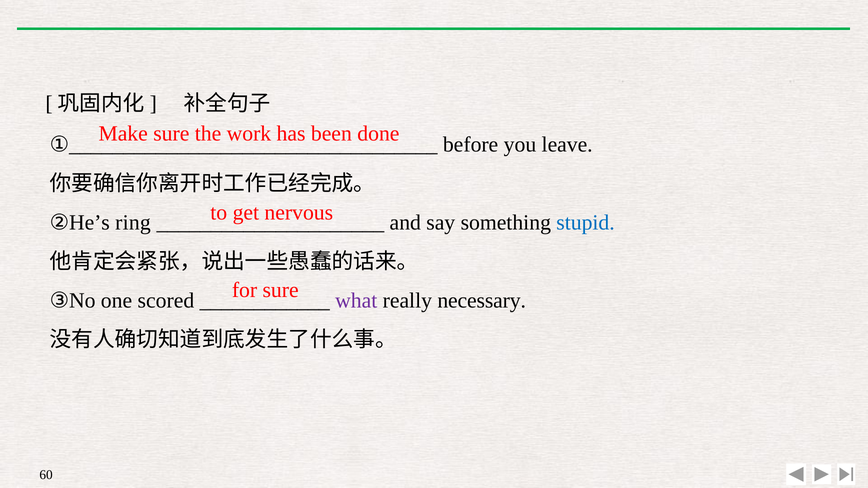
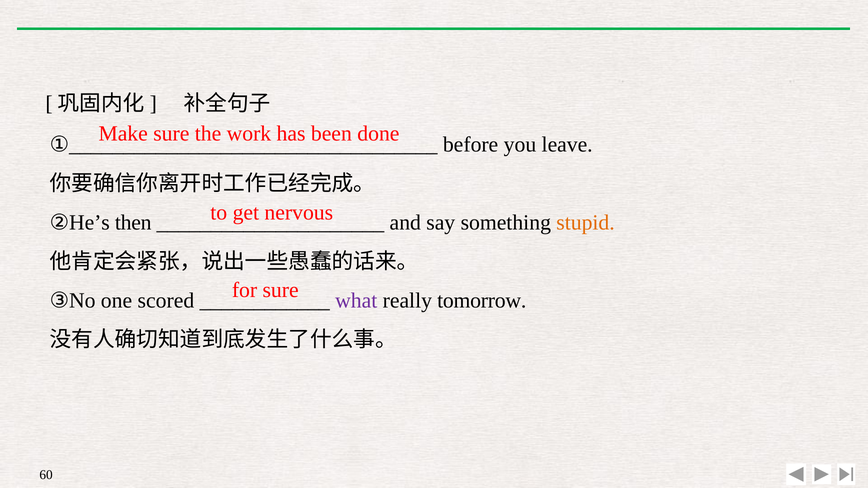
ring: ring -> then
stupid colour: blue -> orange
necessary: necessary -> tomorrow
